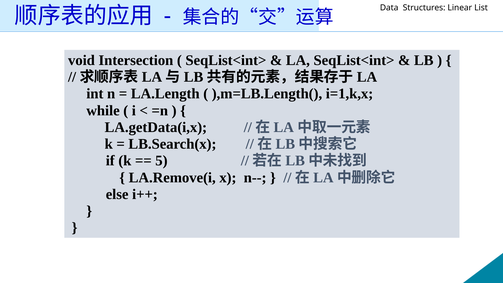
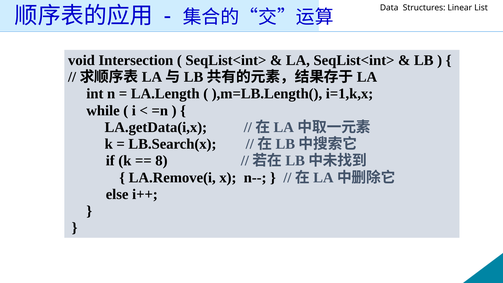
5: 5 -> 8
